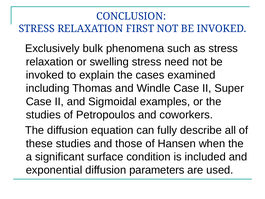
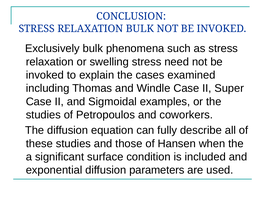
RELAXATION FIRST: FIRST -> BULK
